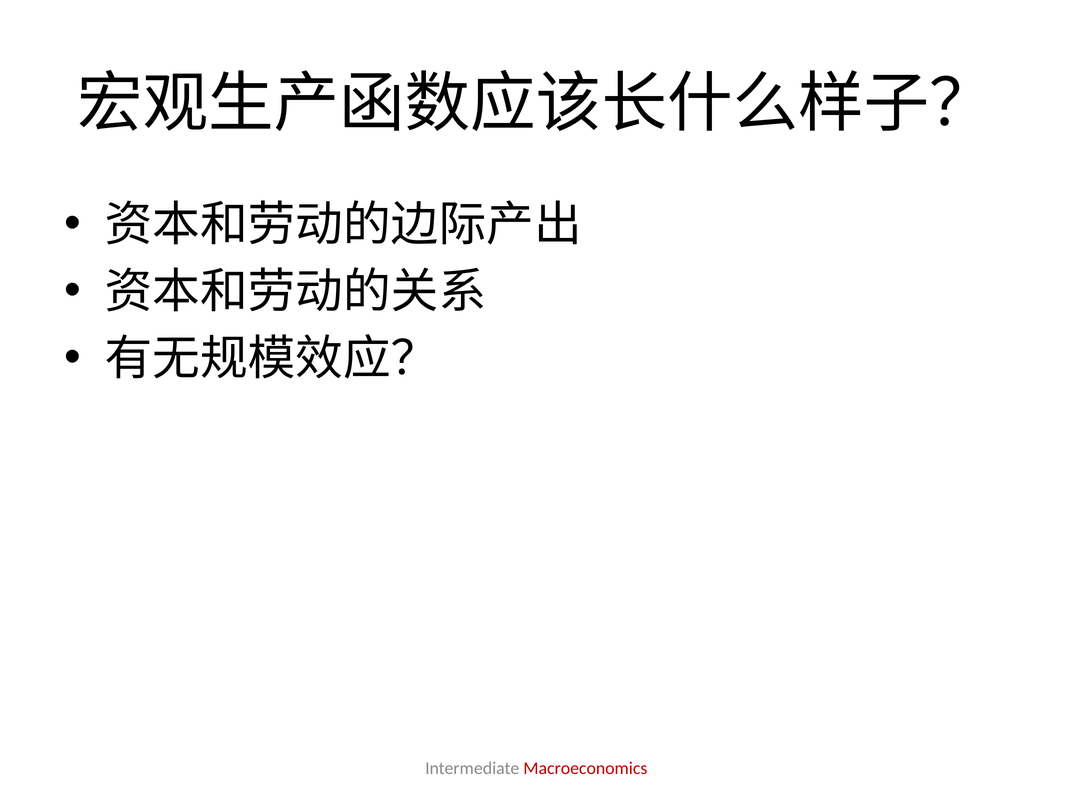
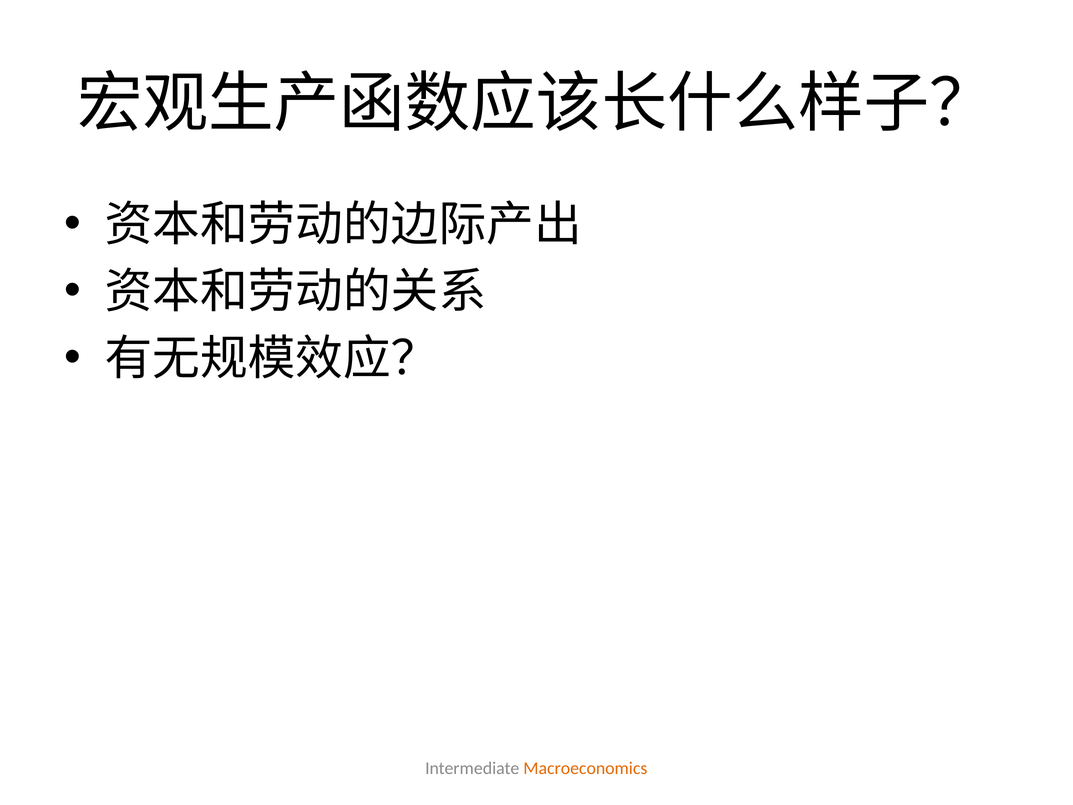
Macroeconomics colour: red -> orange
